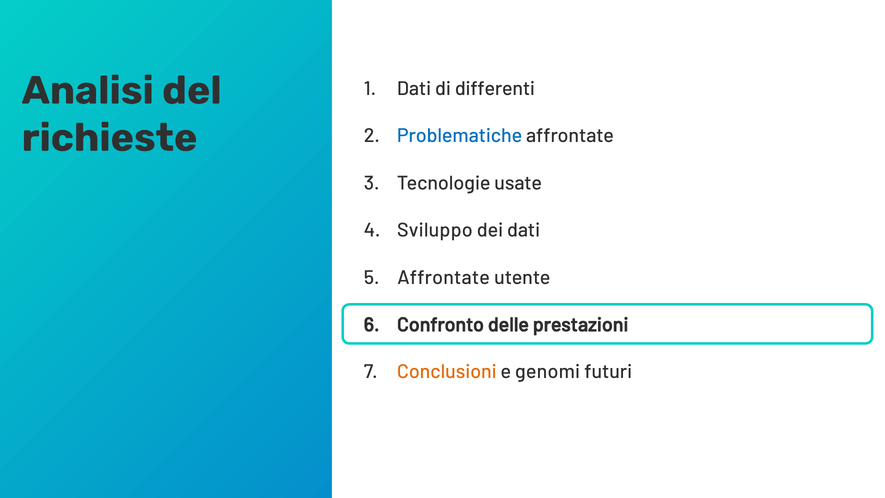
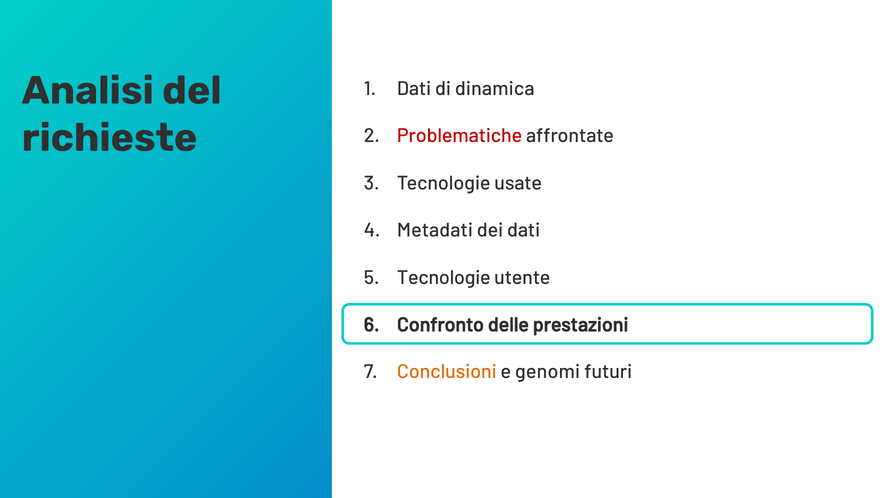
differenti: differenti -> dinamica
Problematiche colour: blue -> red
Sviluppo: Sviluppo -> Metadati
Affrontate at (444, 277): Affrontate -> Tecnologie
